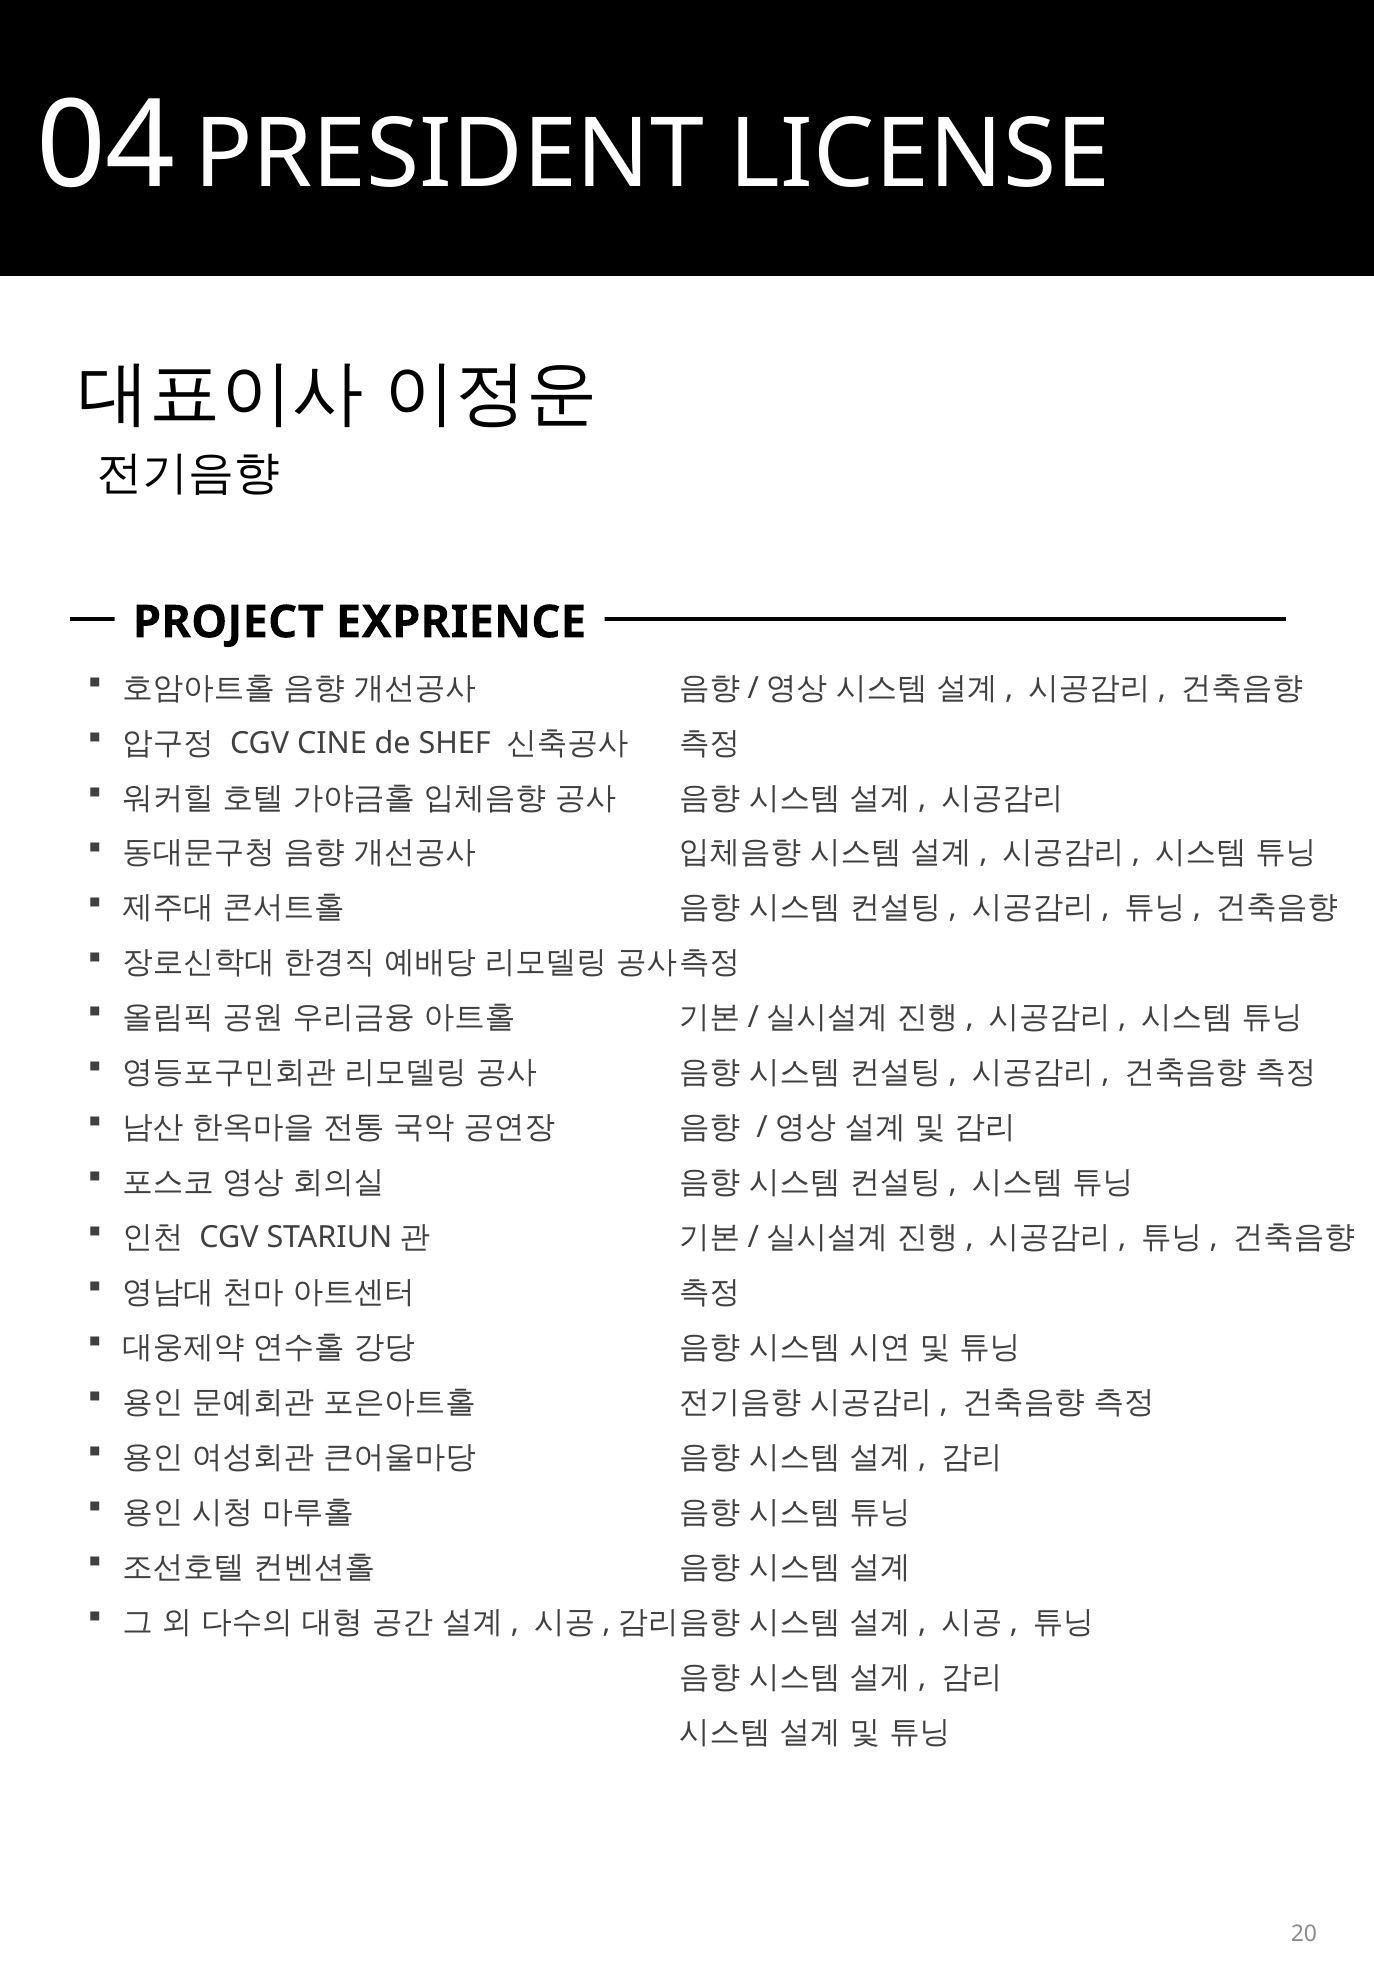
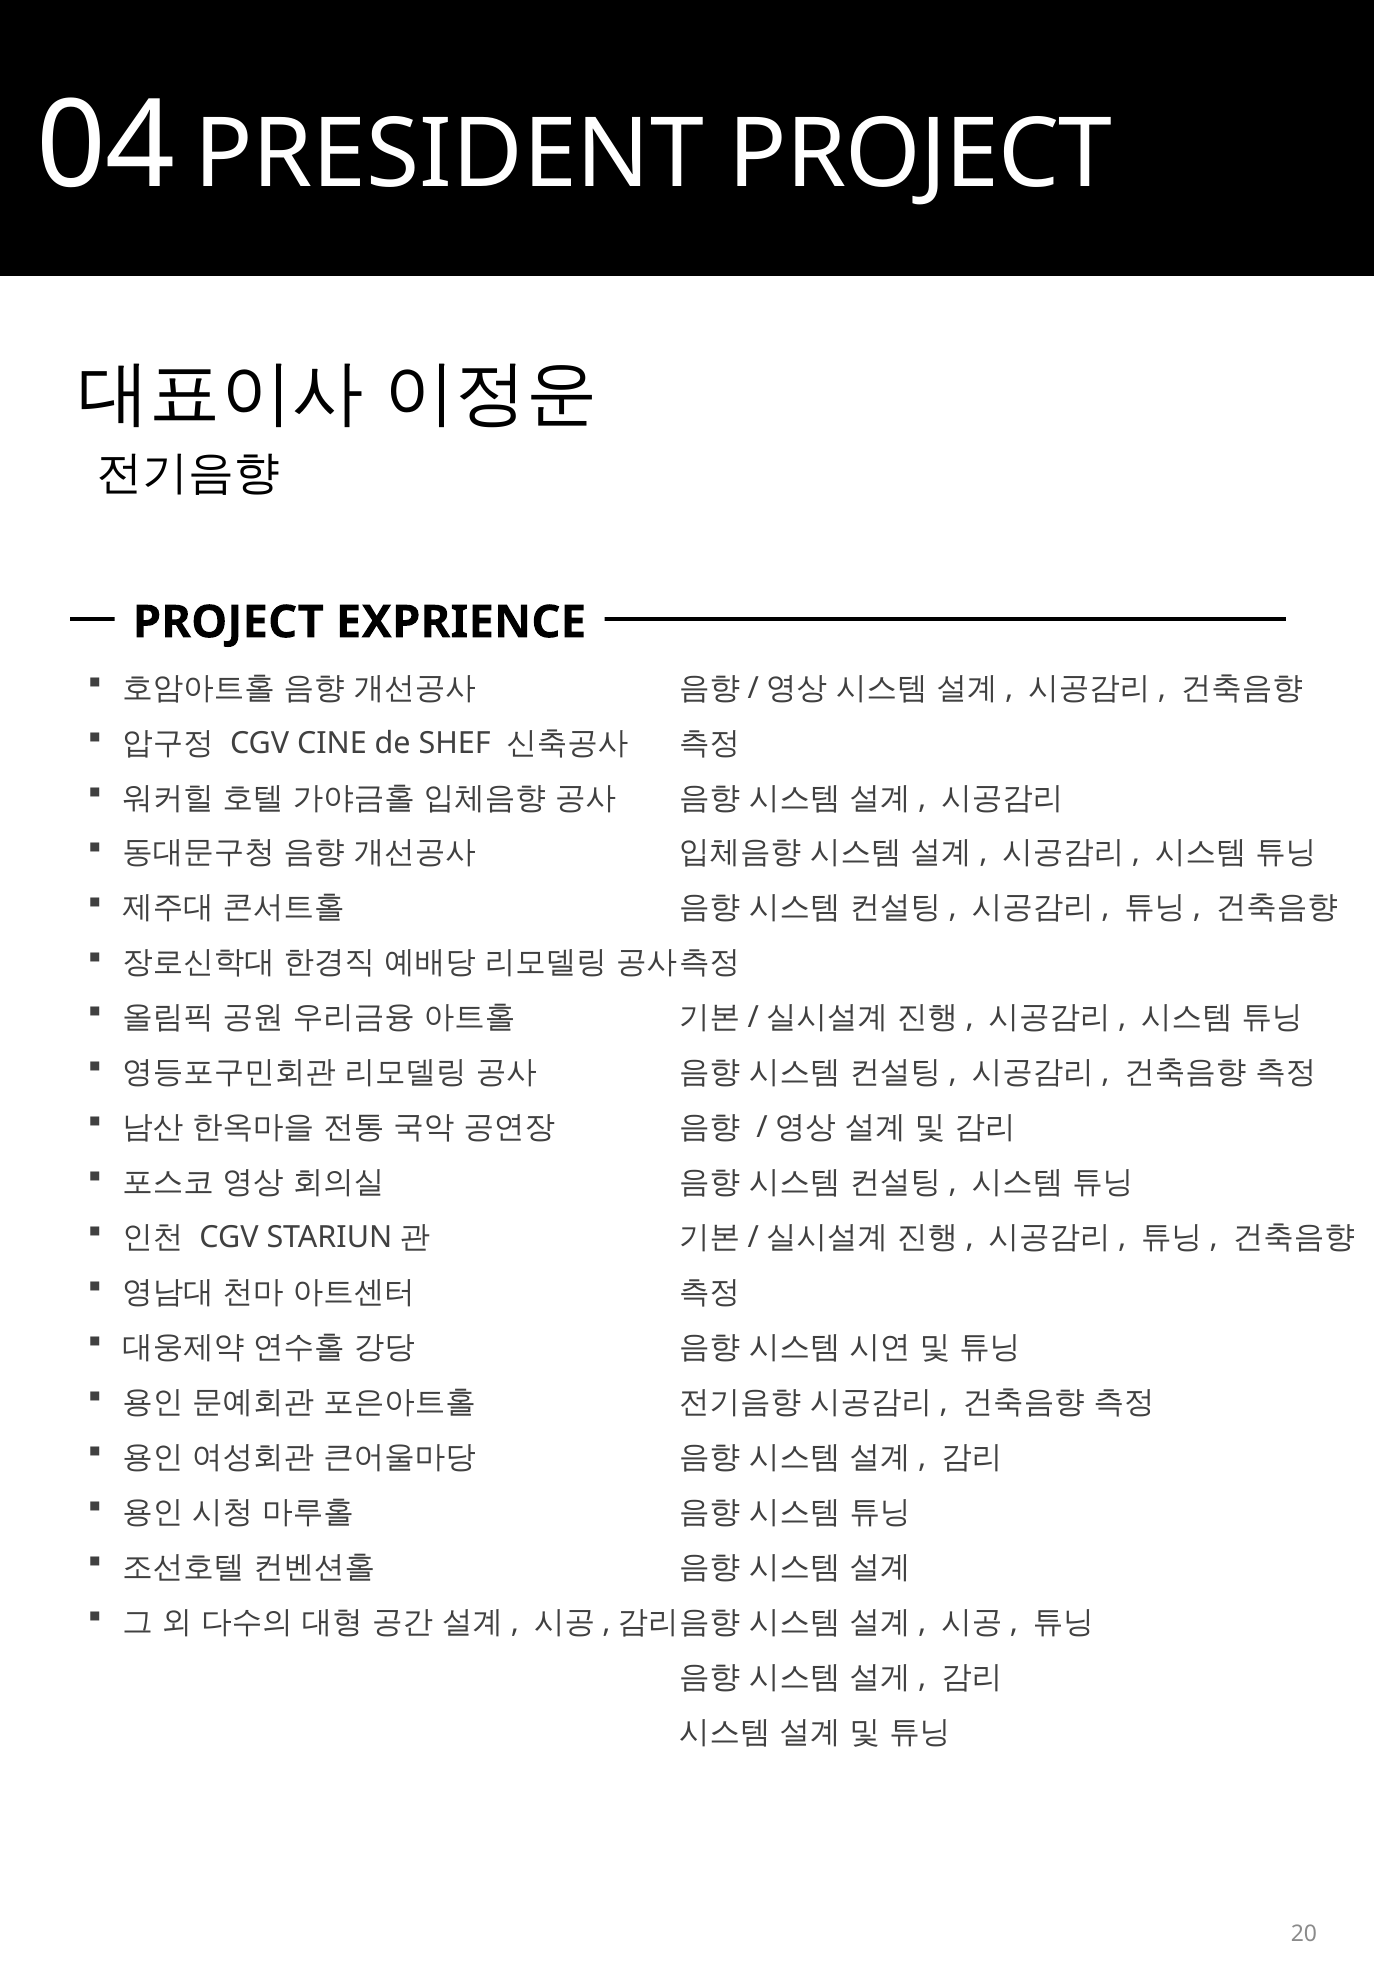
PRESIDENT LICENSE: LICENSE -> PROJECT
